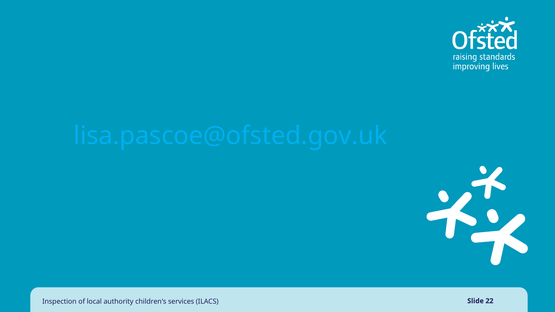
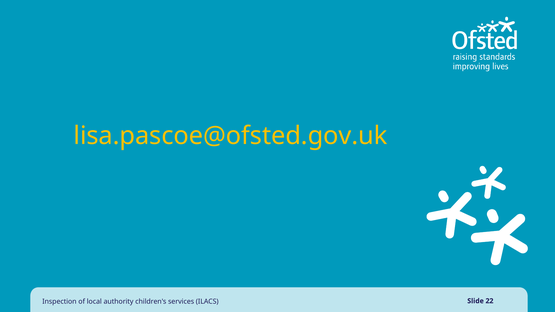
lisa.pascoe@ofsted.gov.uk colour: light blue -> yellow
